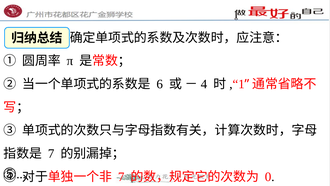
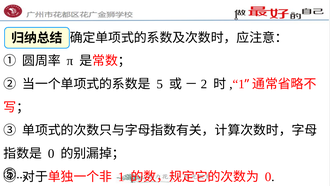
6: 6 -> 5
4: 4 -> 2
7 at (51, 153): 7 -> 0
7 at (121, 176): 7 -> 1
